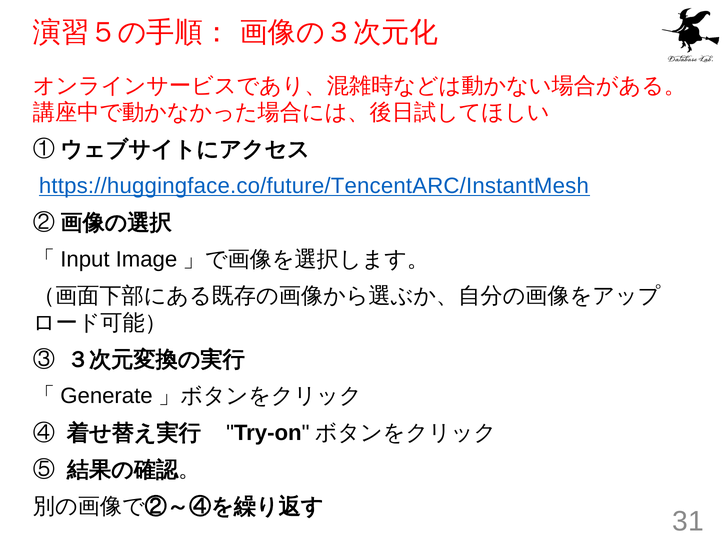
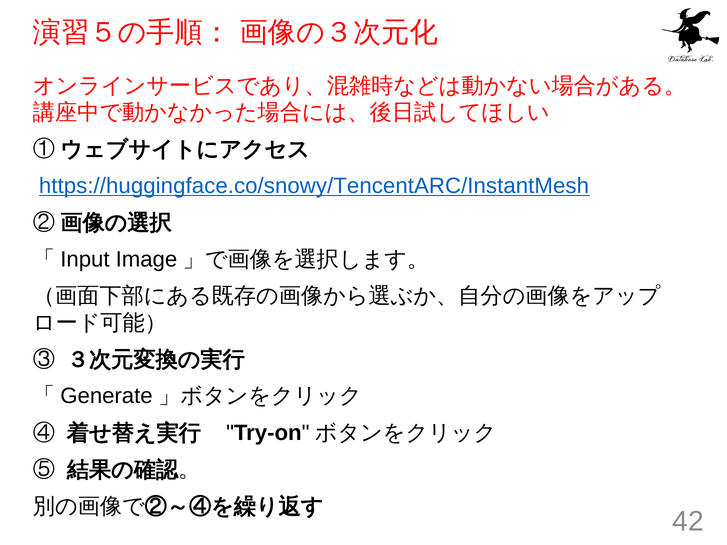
https://huggingface.co/future/TencentARC/InstantMesh: https://huggingface.co/future/TencentARC/InstantMesh -> https://huggingface.co/snowy/TencentARC/InstantMesh
31: 31 -> 42
